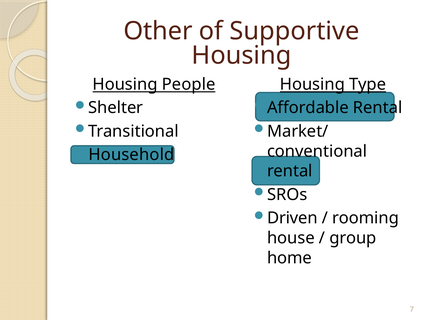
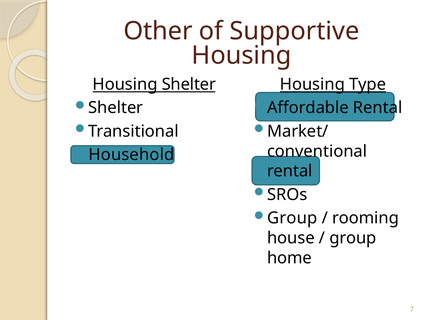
Housing People: People -> Shelter
Driven at (292, 218): Driven -> Group
